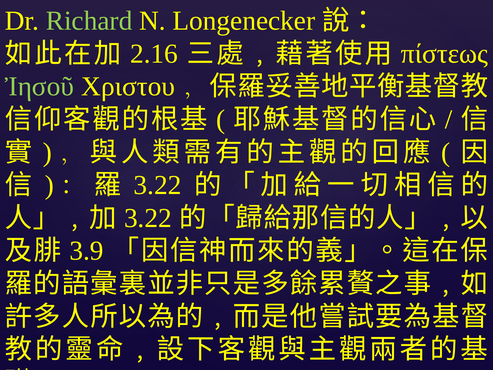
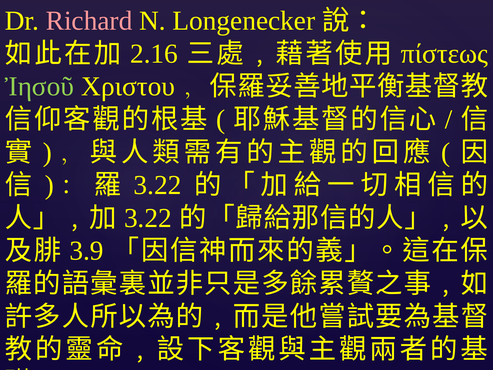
Richard colour: light green -> pink
